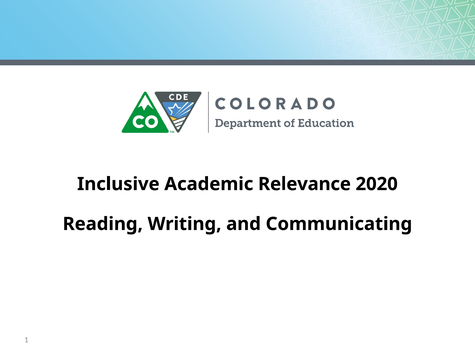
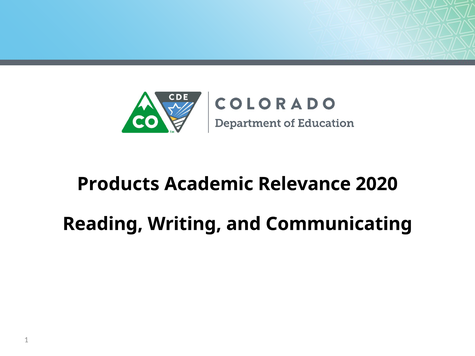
Inclusive: Inclusive -> Products
